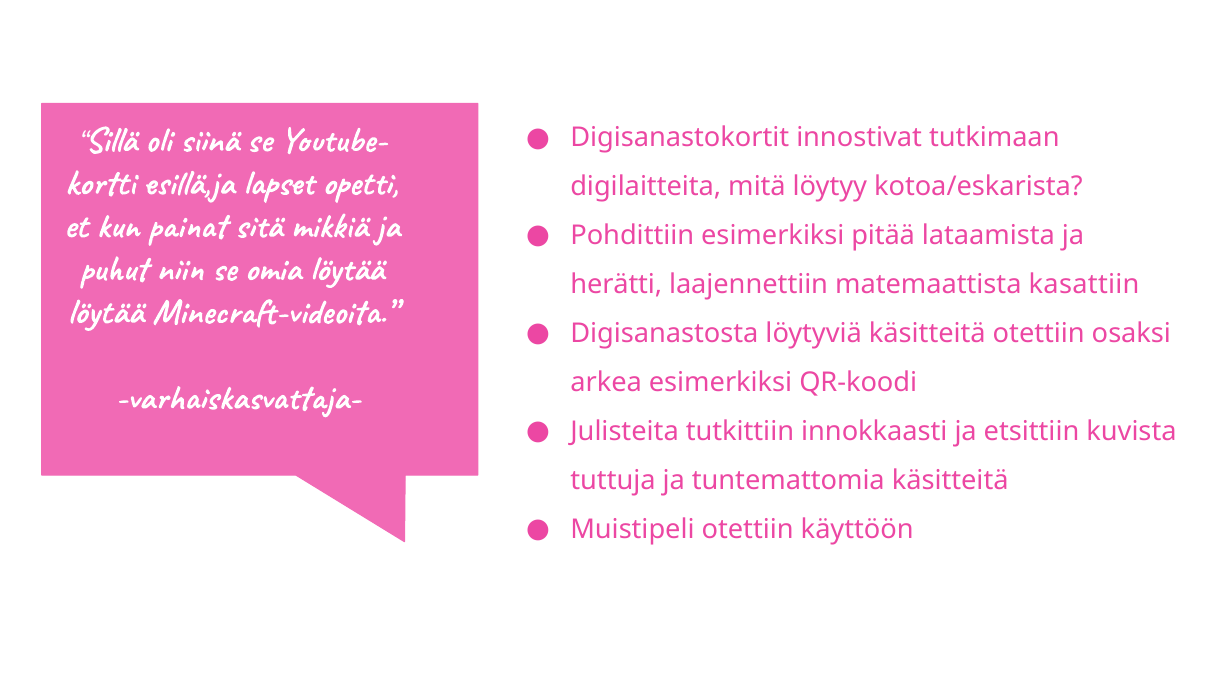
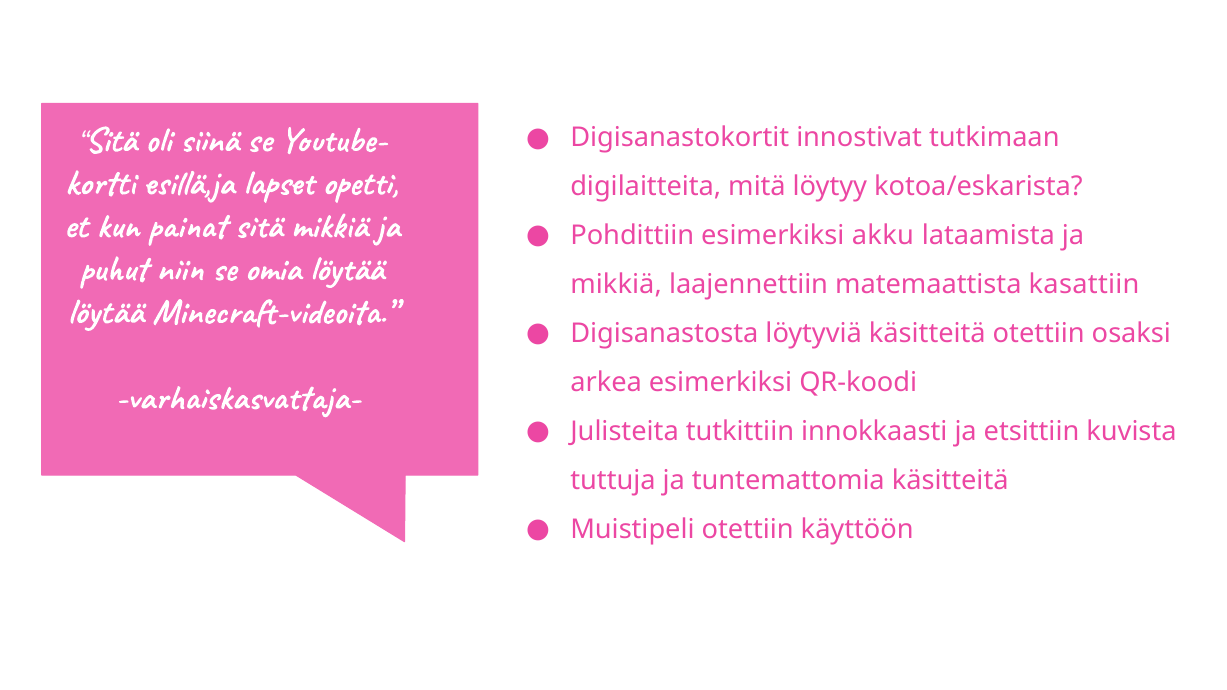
Sillä at (111, 140): Sillä -> Sitä
pitää: pitää -> akku
herätti at (616, 284): herätti -> mikkiä
